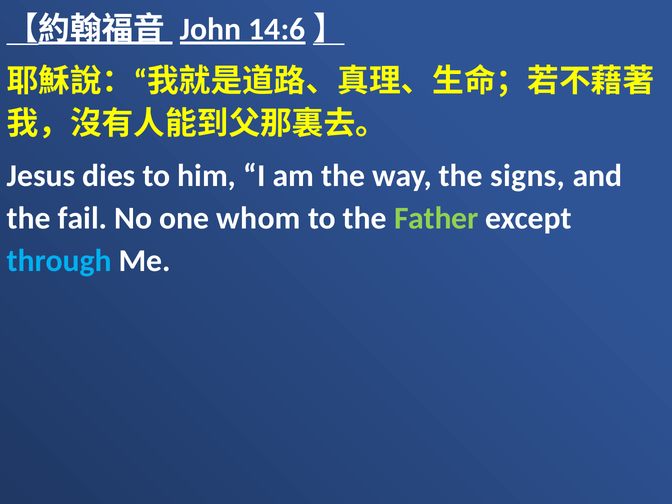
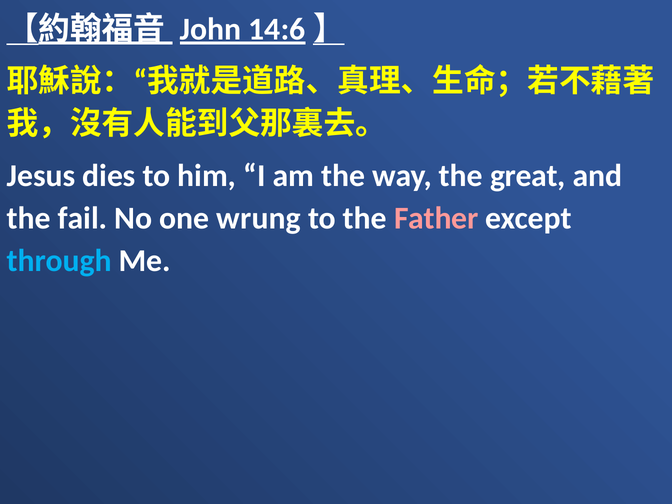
signs: signs -> great
whom: whom -> wrung
Father colour: light green -> pink
